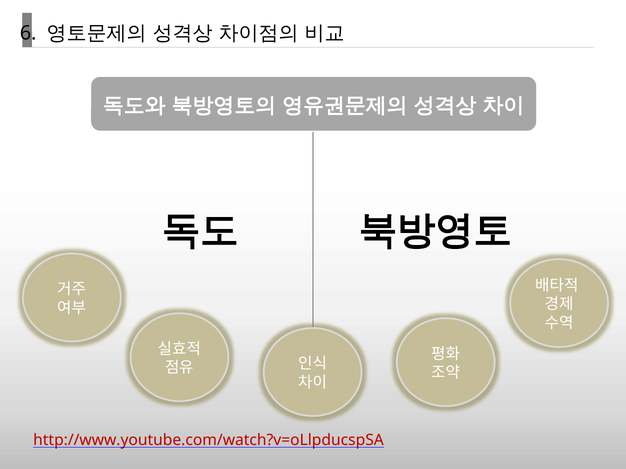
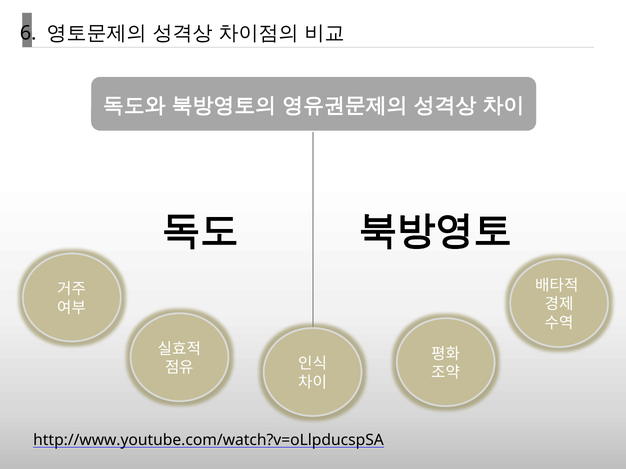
http://www.youtube.com/watch?v=oLlpducspSA colour: red -> black
